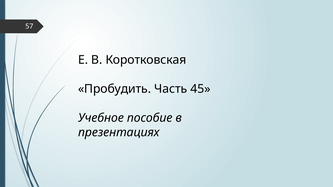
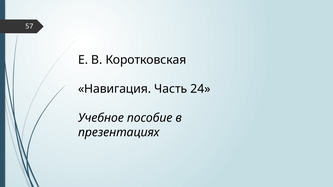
Пробудить: Пробудить -> Навигация
45: 45 -> 24
